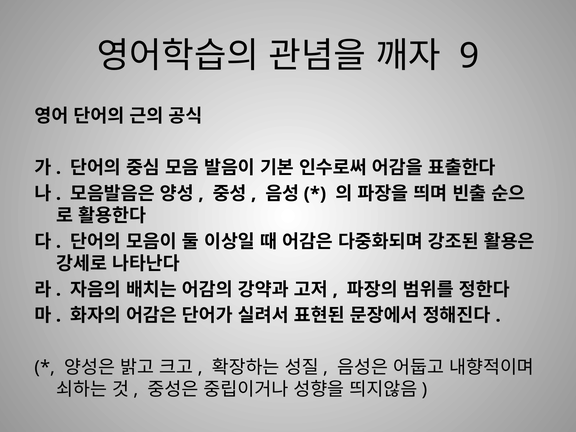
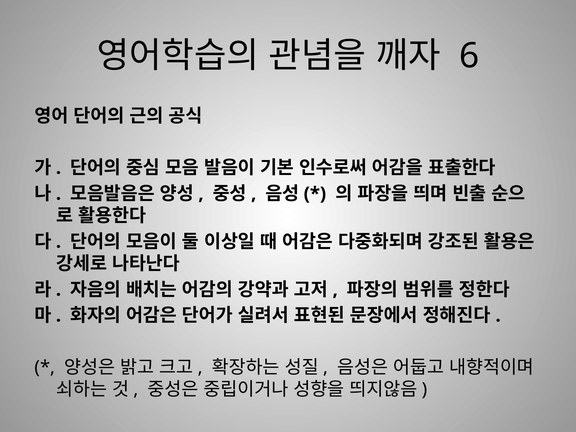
9: 9 -> 6
